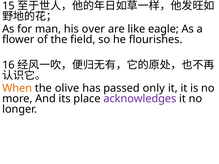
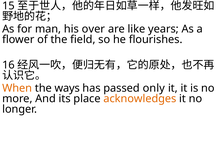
eagle: eagle -> years
olive: olive -> ways
acknowledges colour: purple -> orange
